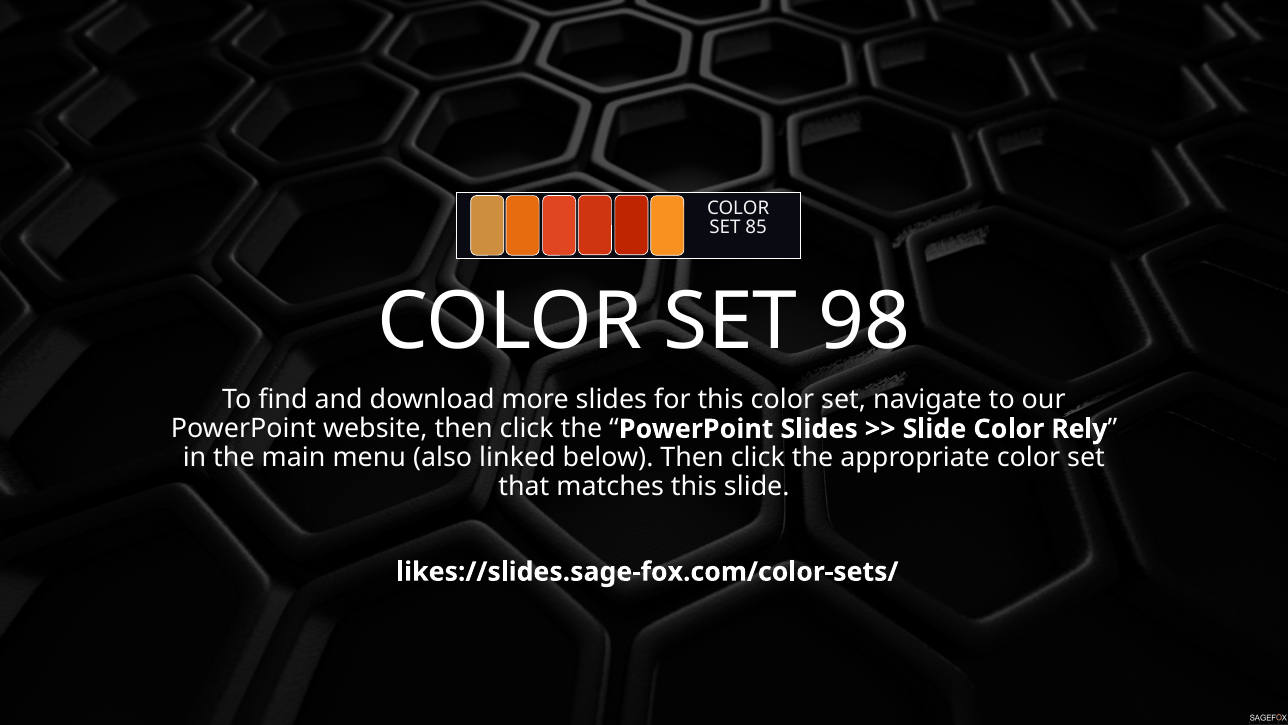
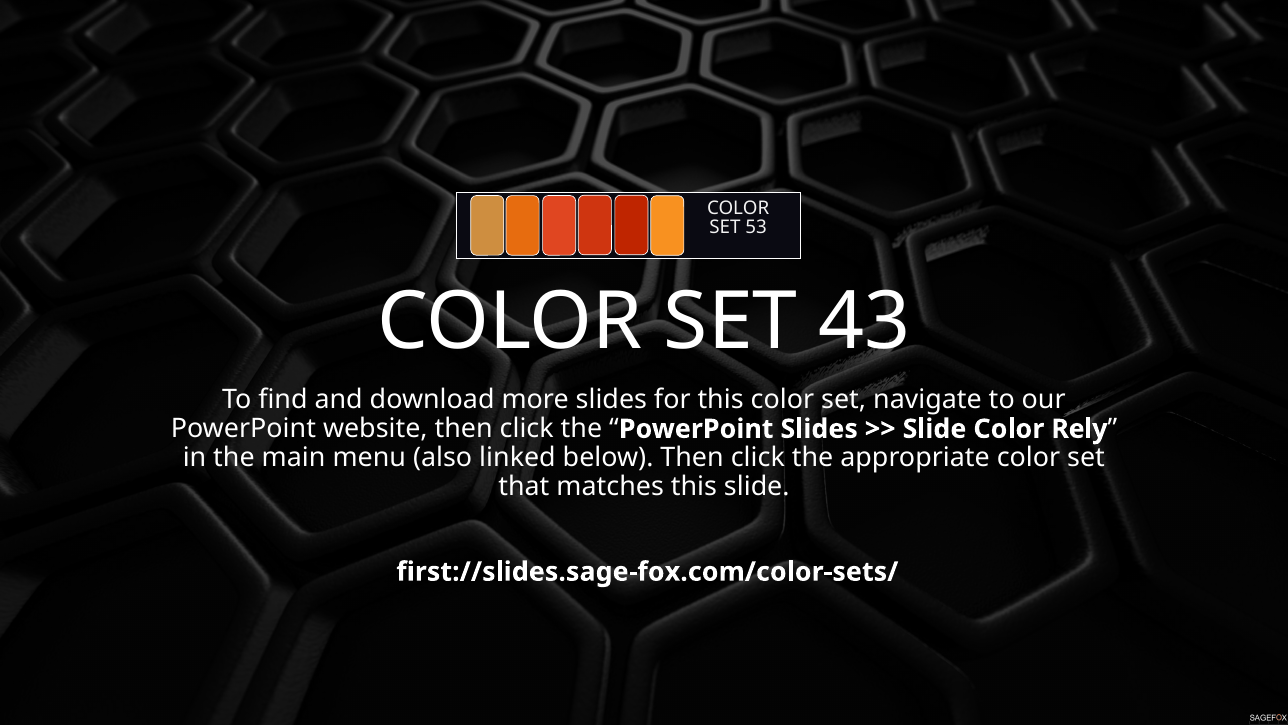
85: 85 -> 53
98: 98 -> 43
likes://slides.sage-fox.com/color-sets/: likes://slides.sage-fox.com/color-sets/ -> first://slides.sage-fox.com/color-sets/
